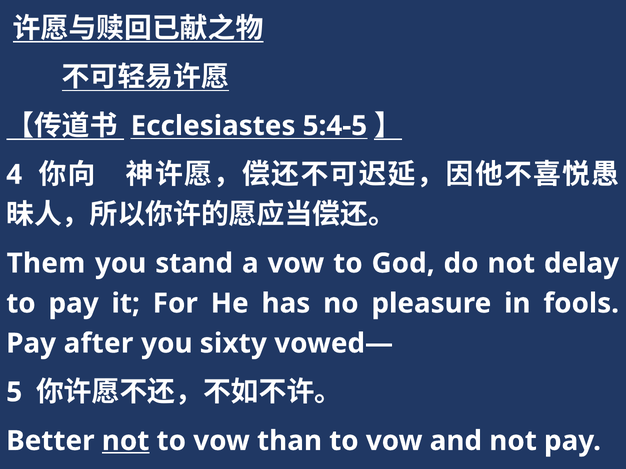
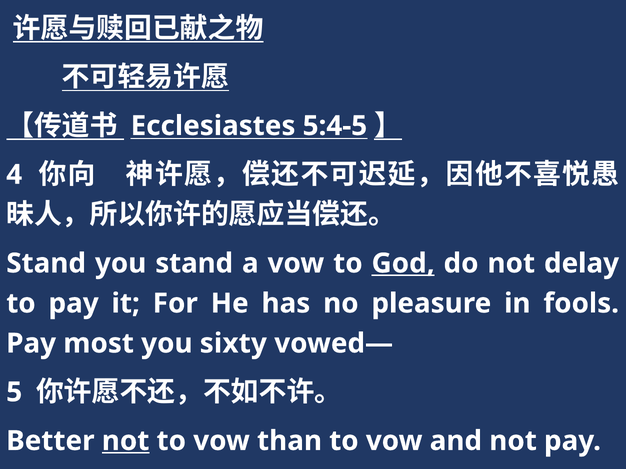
Them at (46, 264): Them -> Stand
God underline: none -> present
after: after -> most
